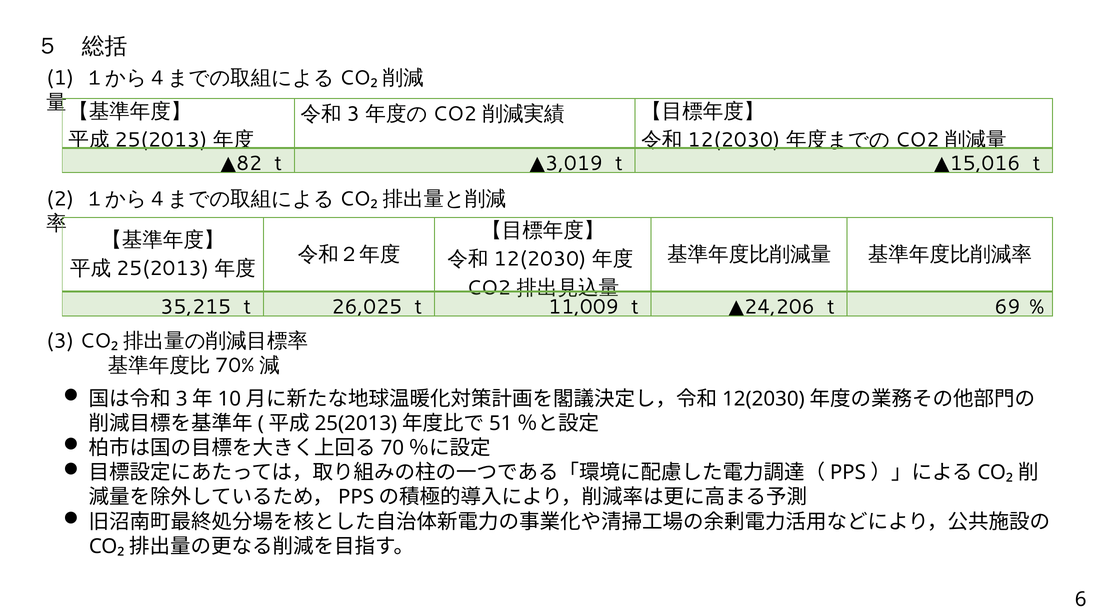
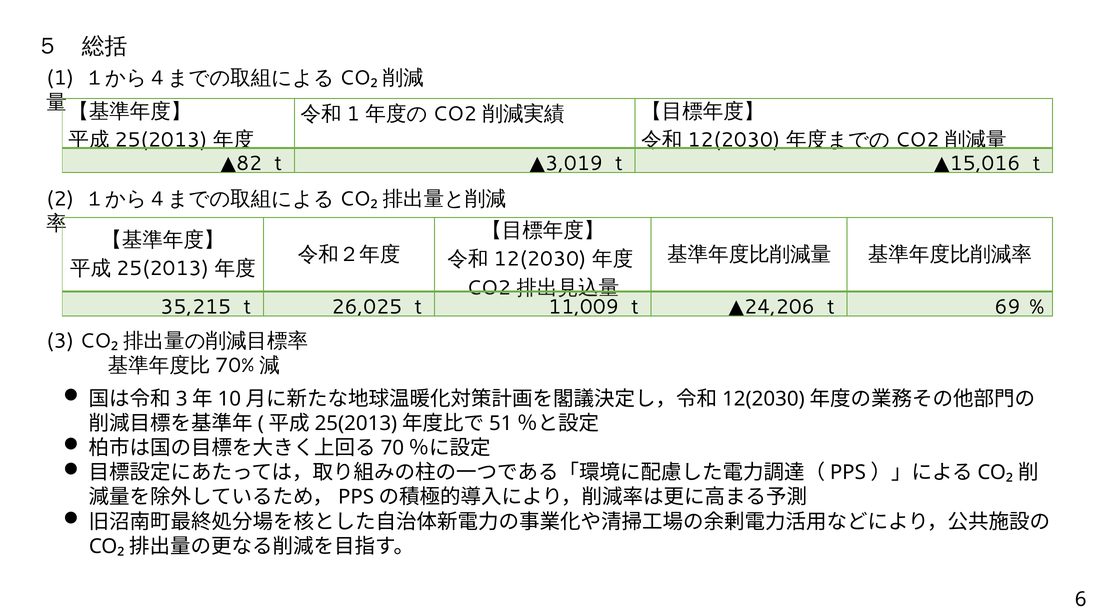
3 at (353, 114): 3 -> 1
